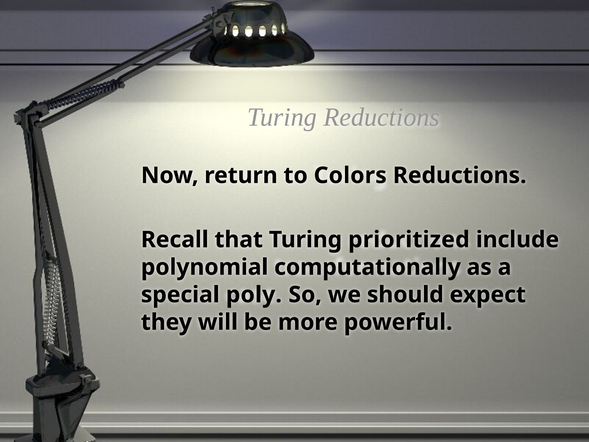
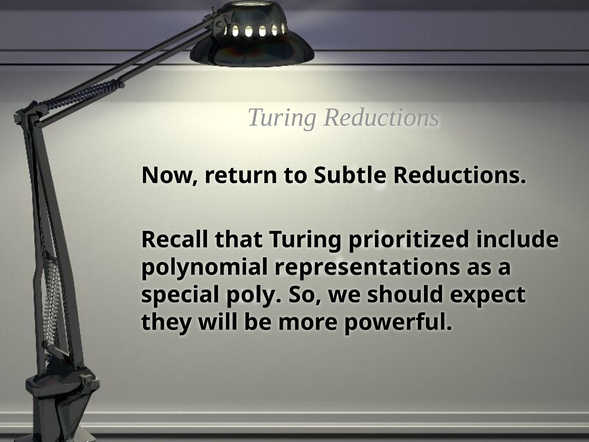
Colors: Colors -> Subtle
computationally: computationally -> representations
